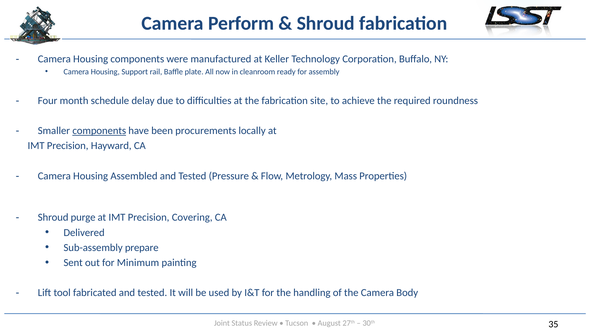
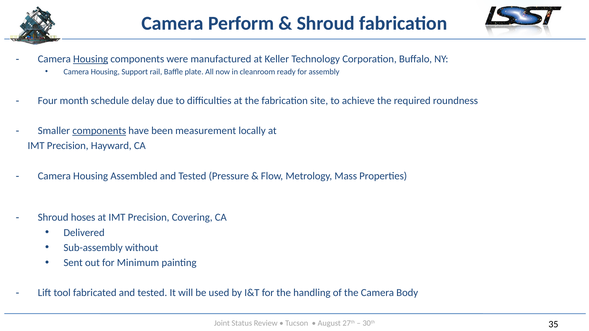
Housing at (91, 59) underline: none -> present
procurements: procurements -> measurement
purge: purge -> hoses
prepare: prepare -> without
